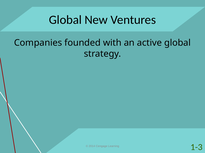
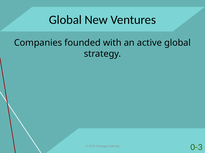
1-3: 1-3 -> 0-3
